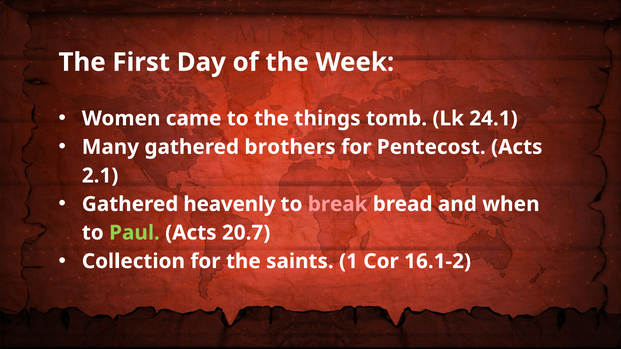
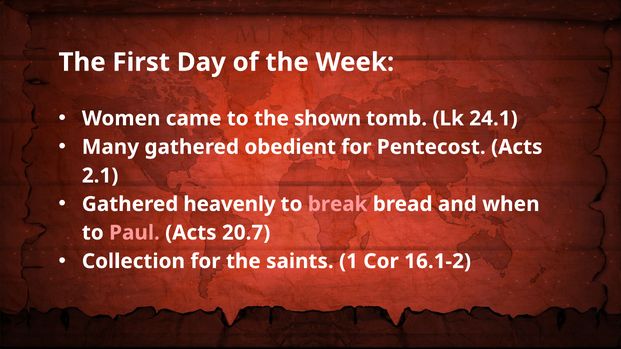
things: things -> shown
brothers: brothers -> obedient
Paul colour: light green -> pink
